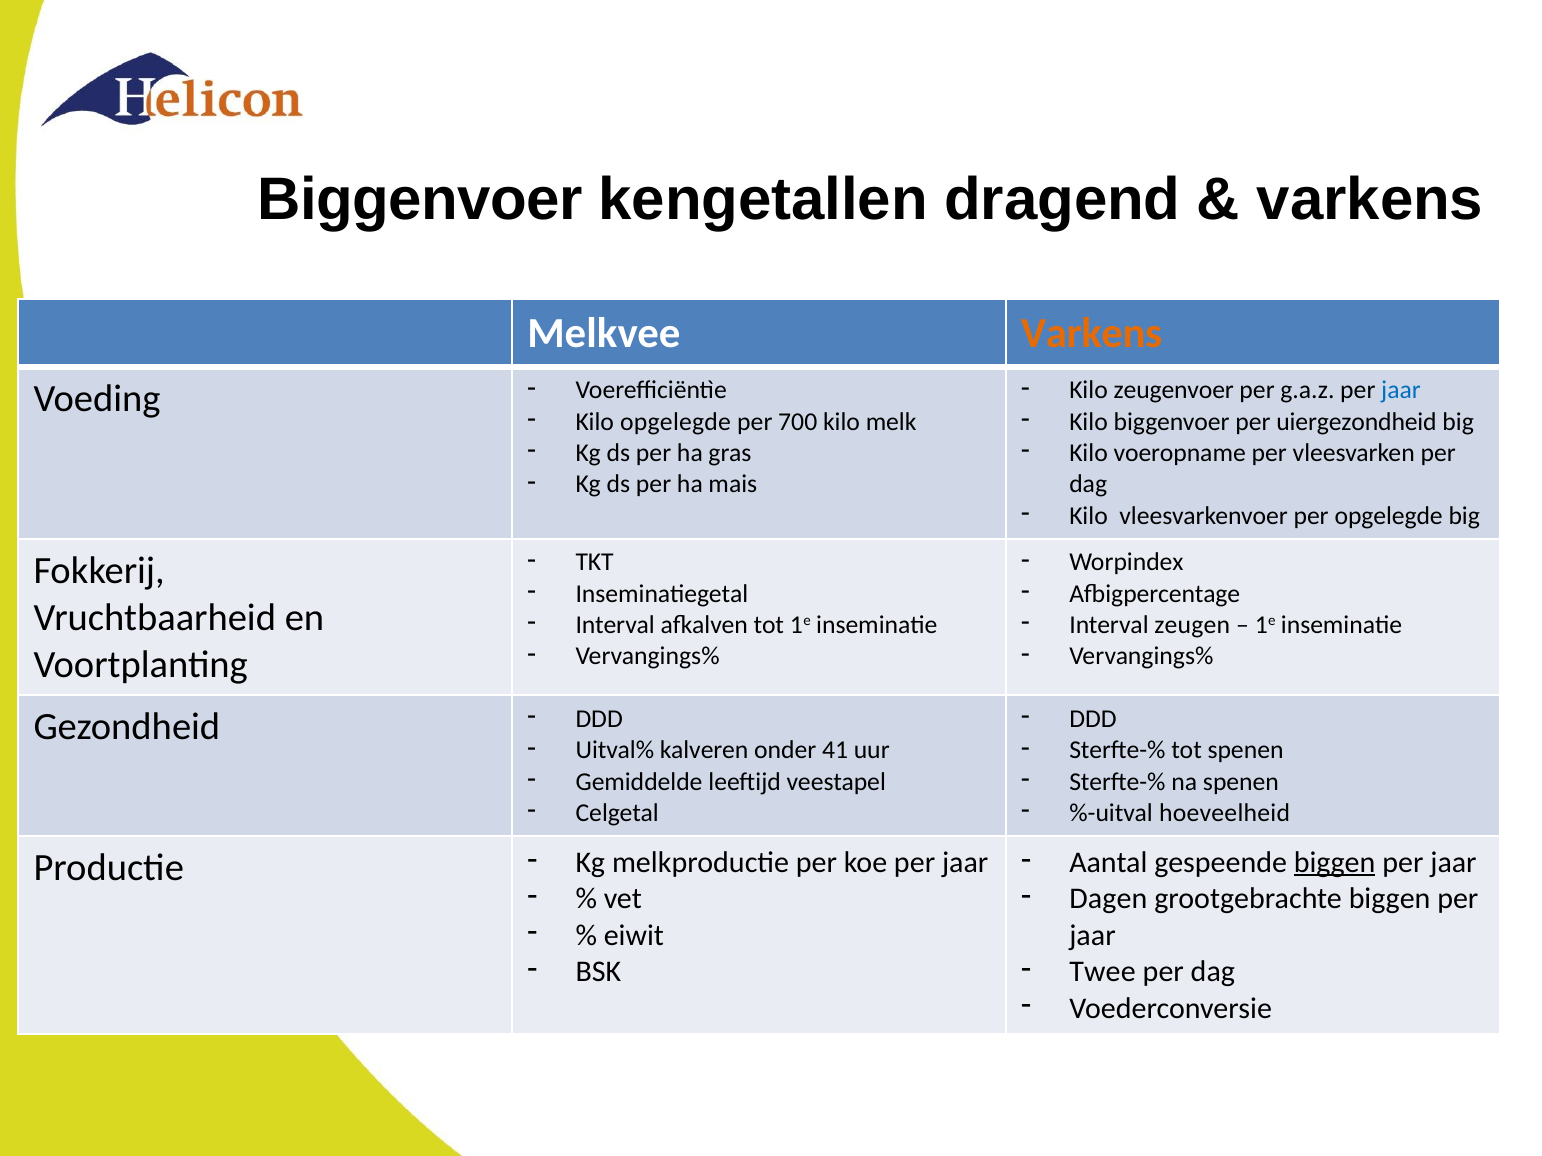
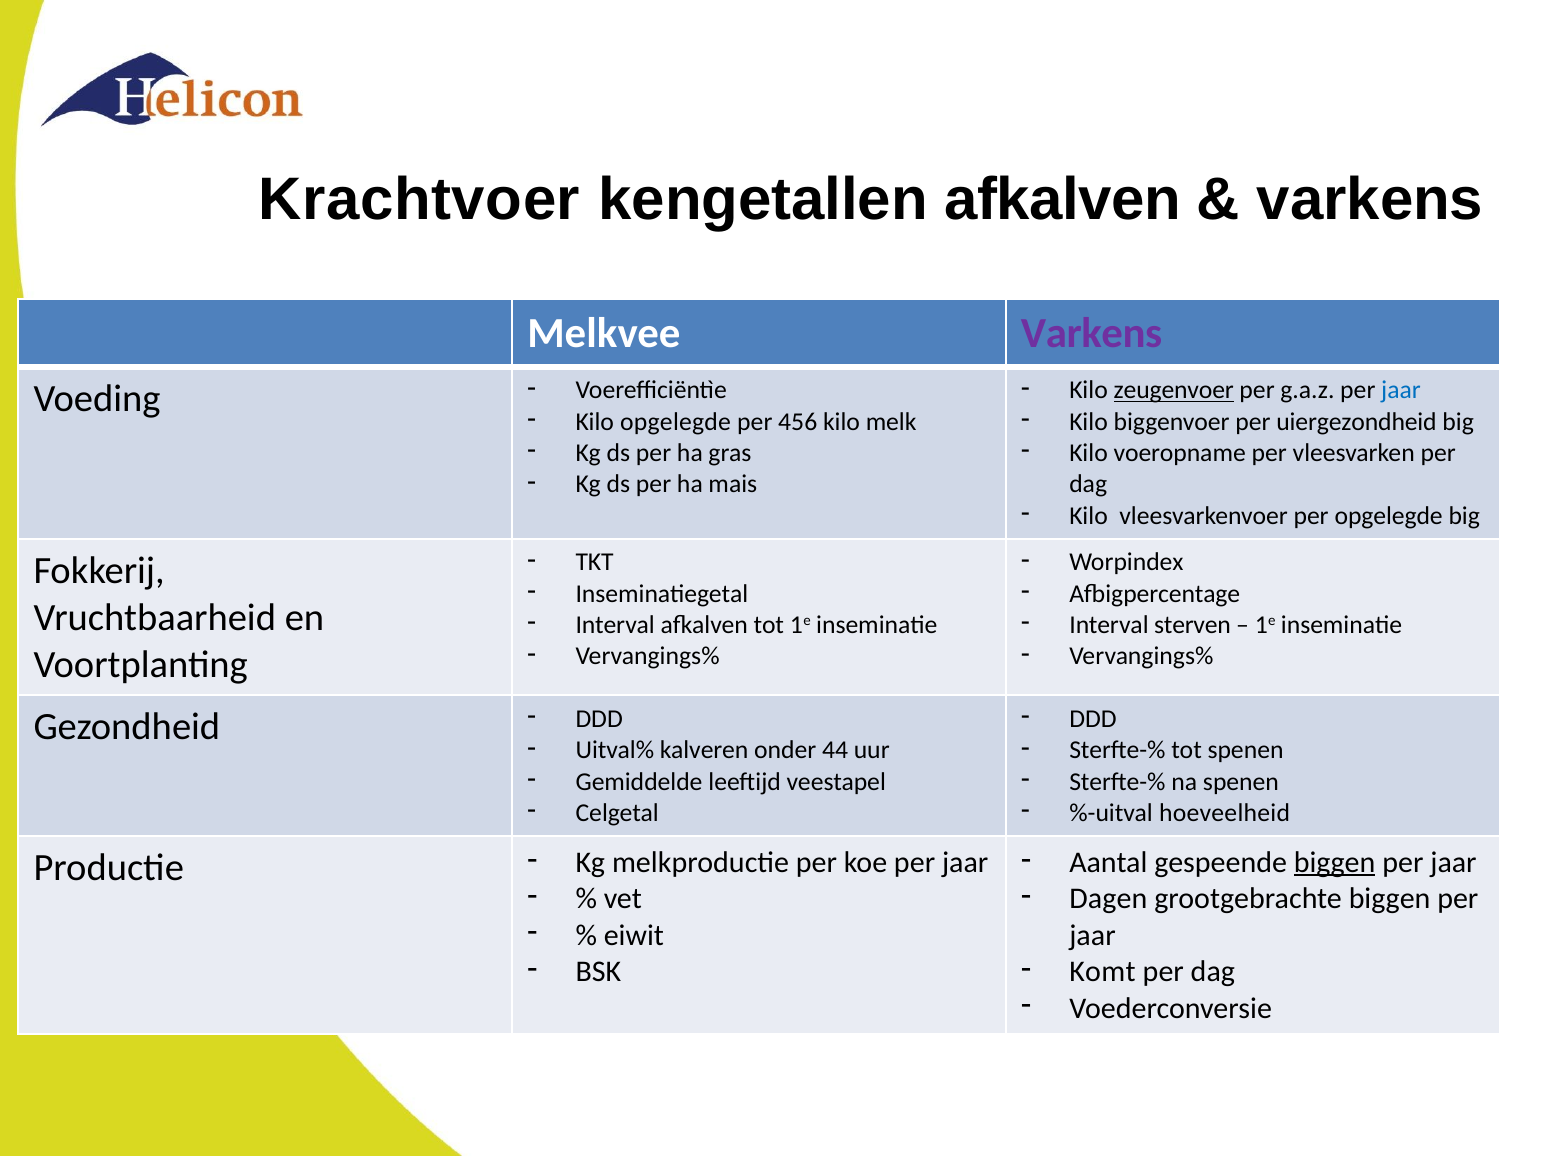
Biggenvoer at (420, 200): Biggenvoer -> Krachtvoer
kengetallen dragend: dragend -> afkalven
Varkens at (1092, 333) colour: orange -> purple
zeugenvoer underline: none -> present
700: 700 -> 456
zeugen: zeugen -> sterven
41: 41 -> 44
Twee: Twee -> Komt
